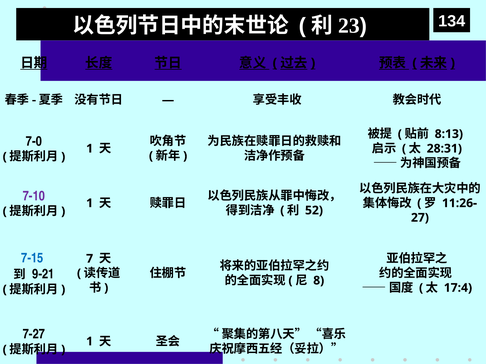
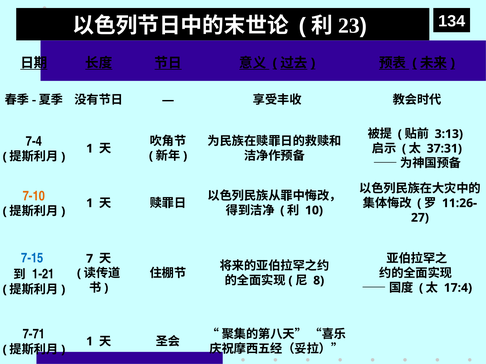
8:13: 8:13 -> 3:13
7-0: 7-0 -> 7-4
28:31: 28:31 -> 37:31
7-10 colour: purple -> orange
52: 52 -> 10
9-21: 9-21 -> 1-21
7-27: 7-27 -> 7-71
